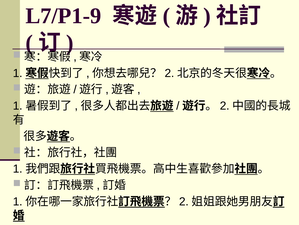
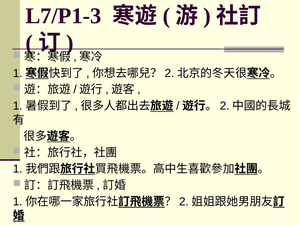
L7/P1-9: L7/P1-9 -> L7/P1-3
